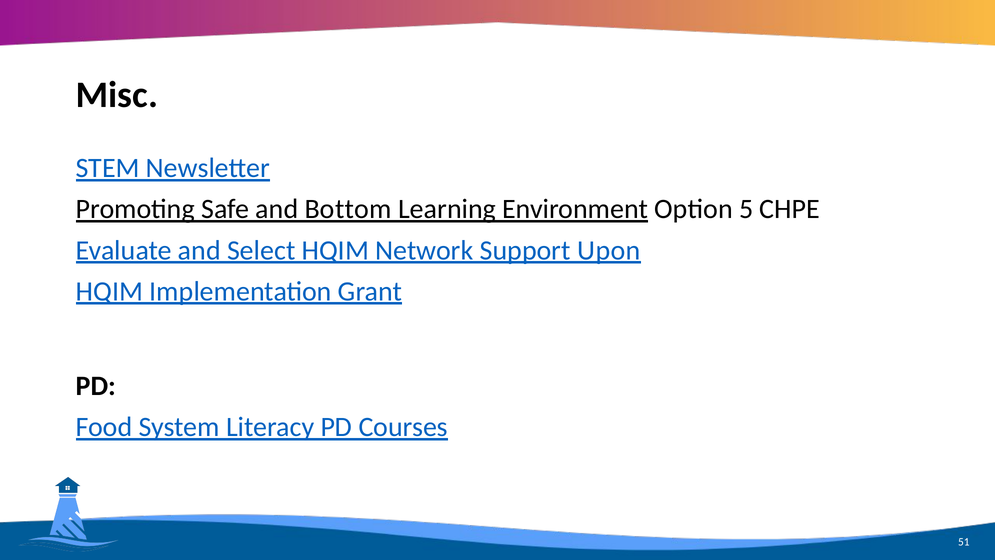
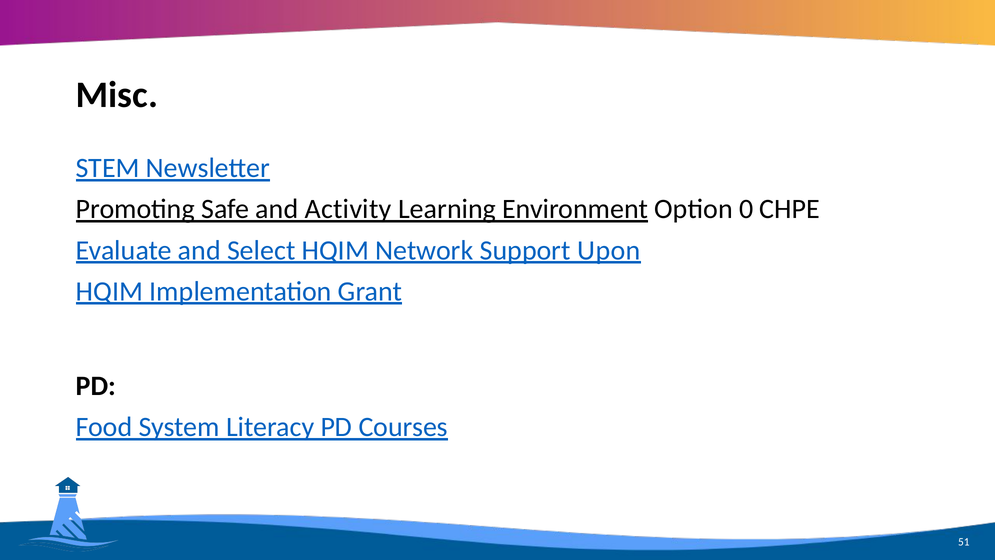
Bottom: Bottom -> Activity
5: 5 -> 0
